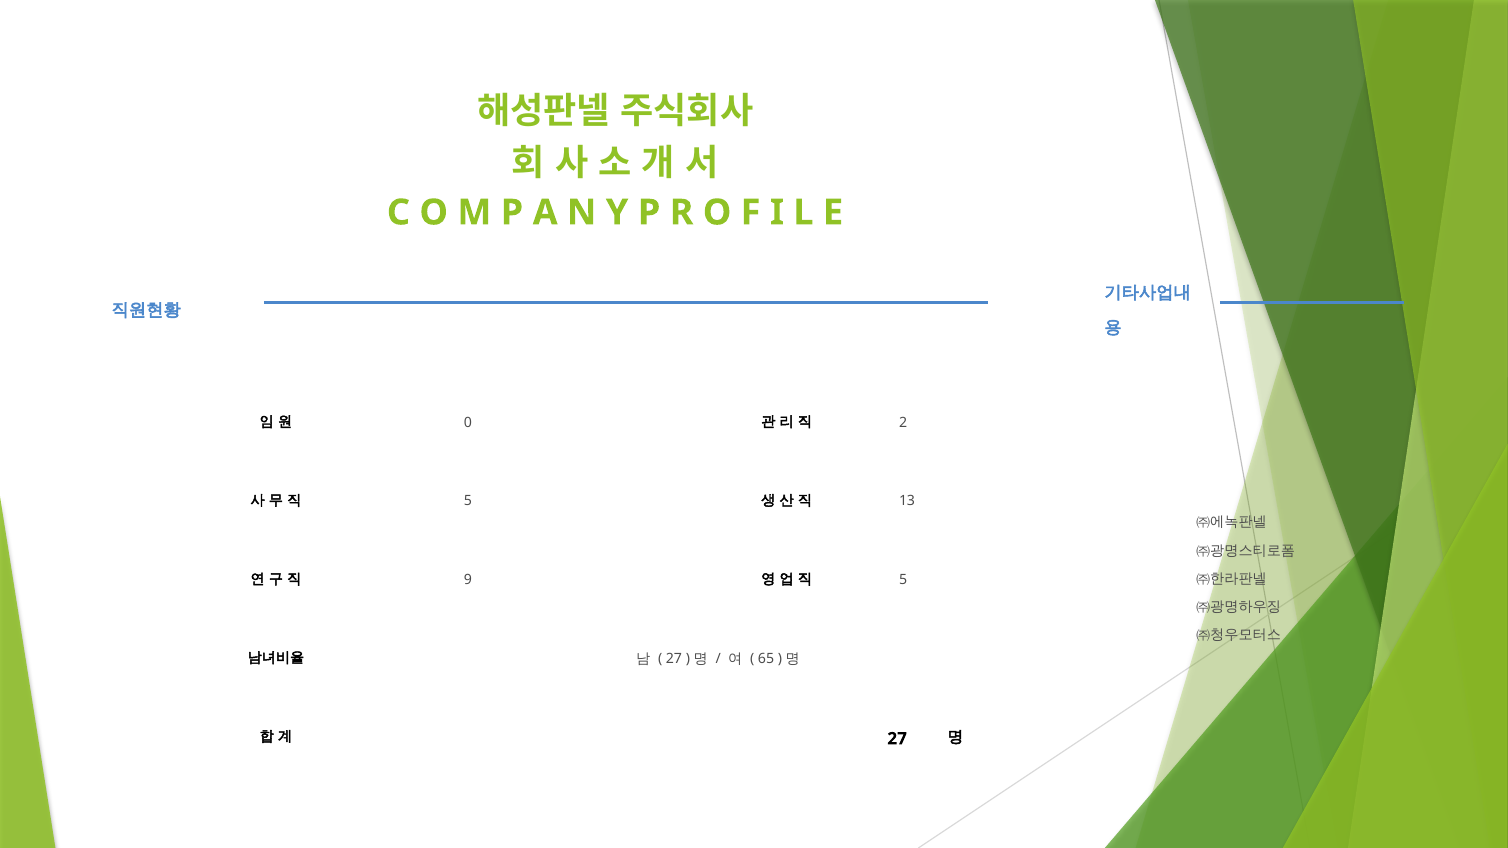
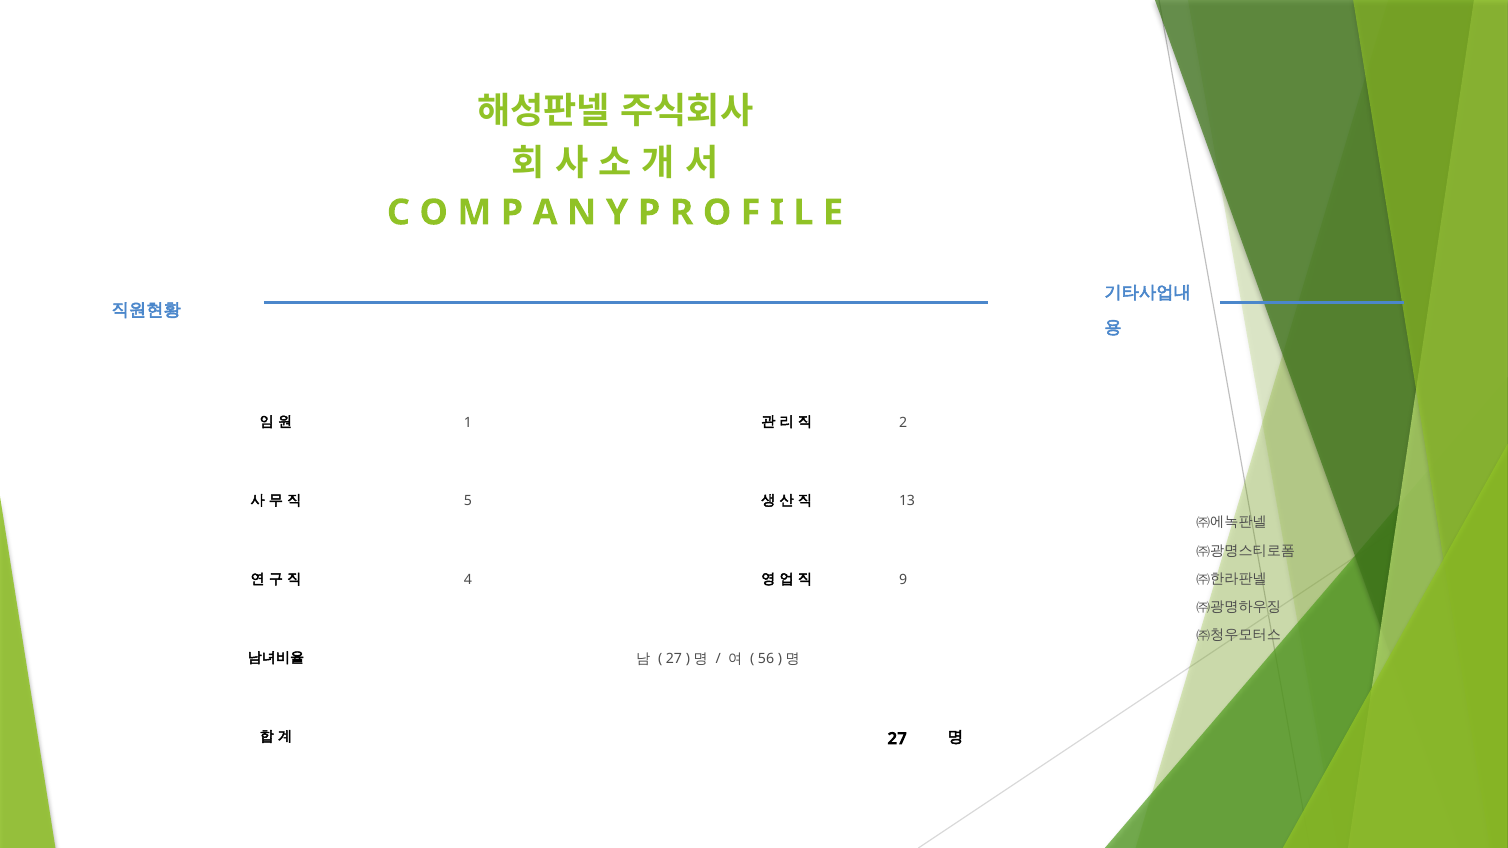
0: 0 -> 1
9: 9 -> 4
5 at (903, 580): 5 -> 9
65: 65 -> 56
